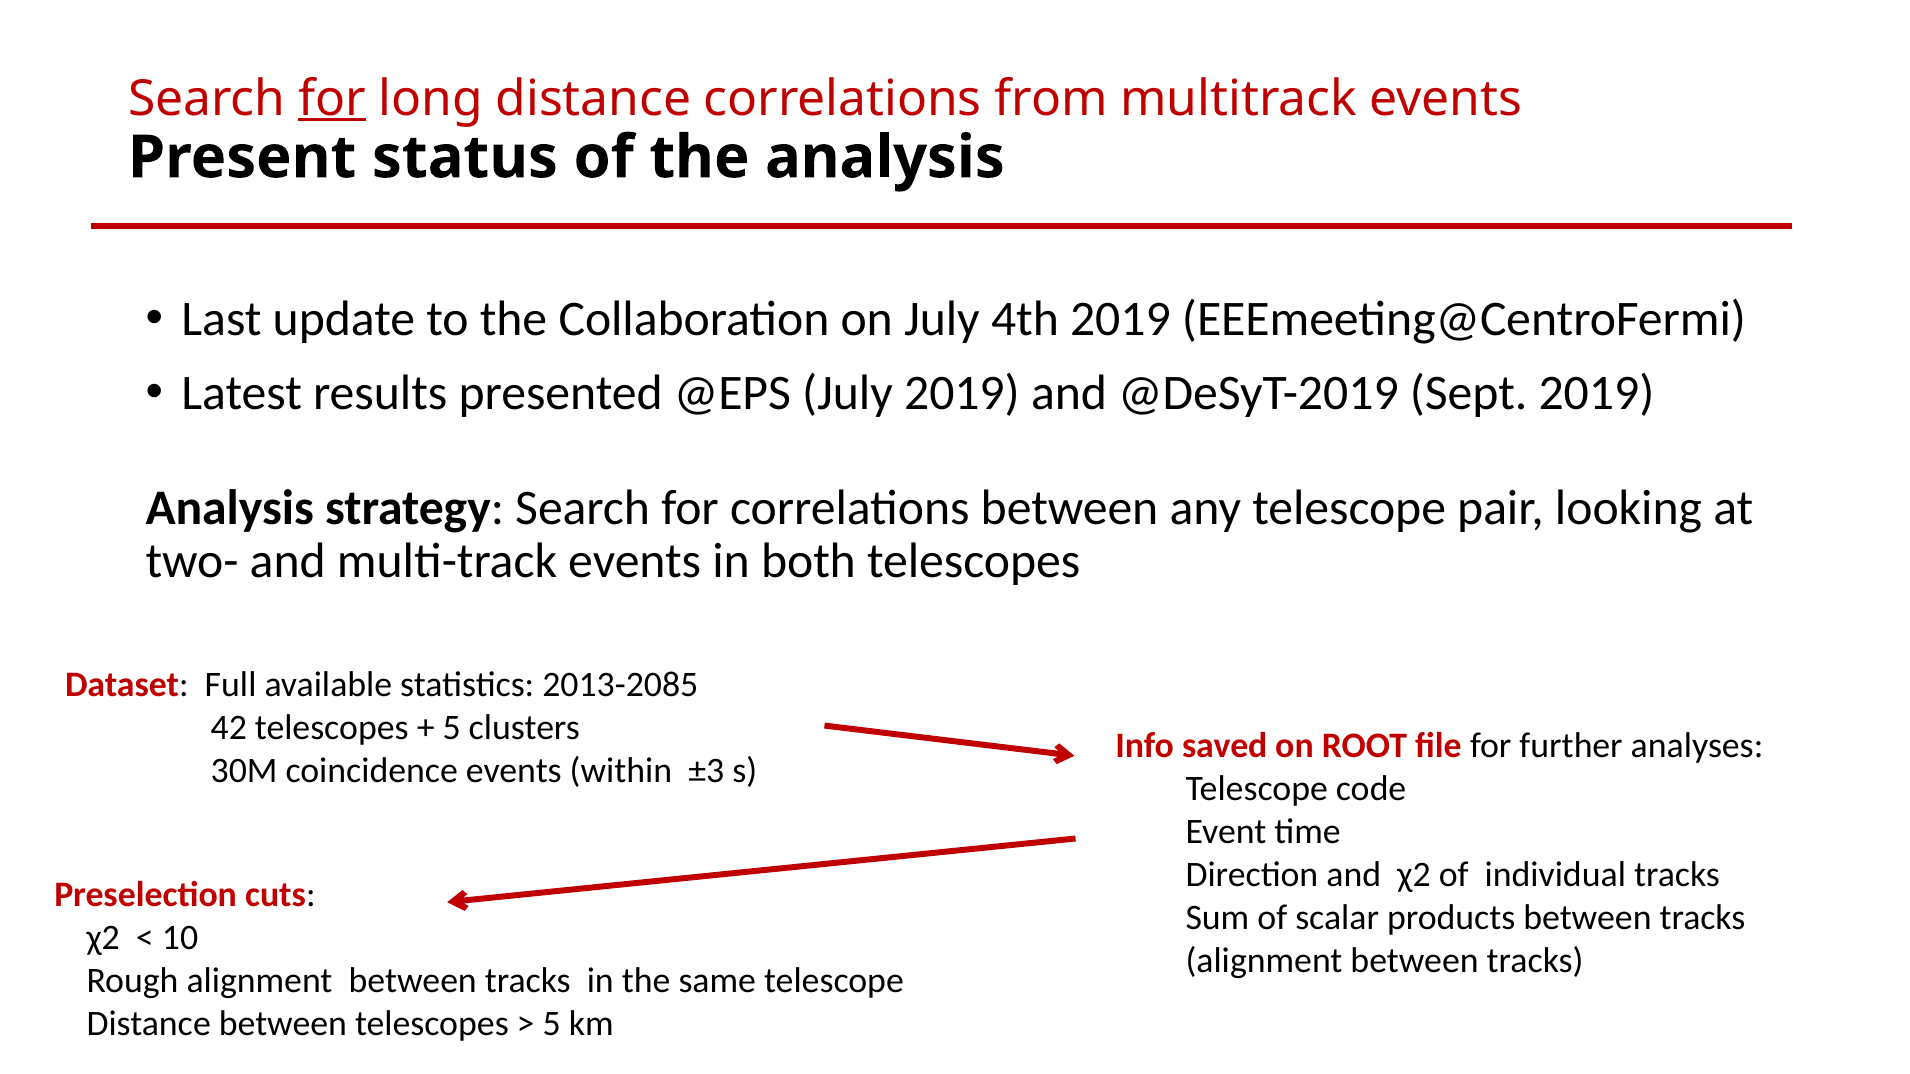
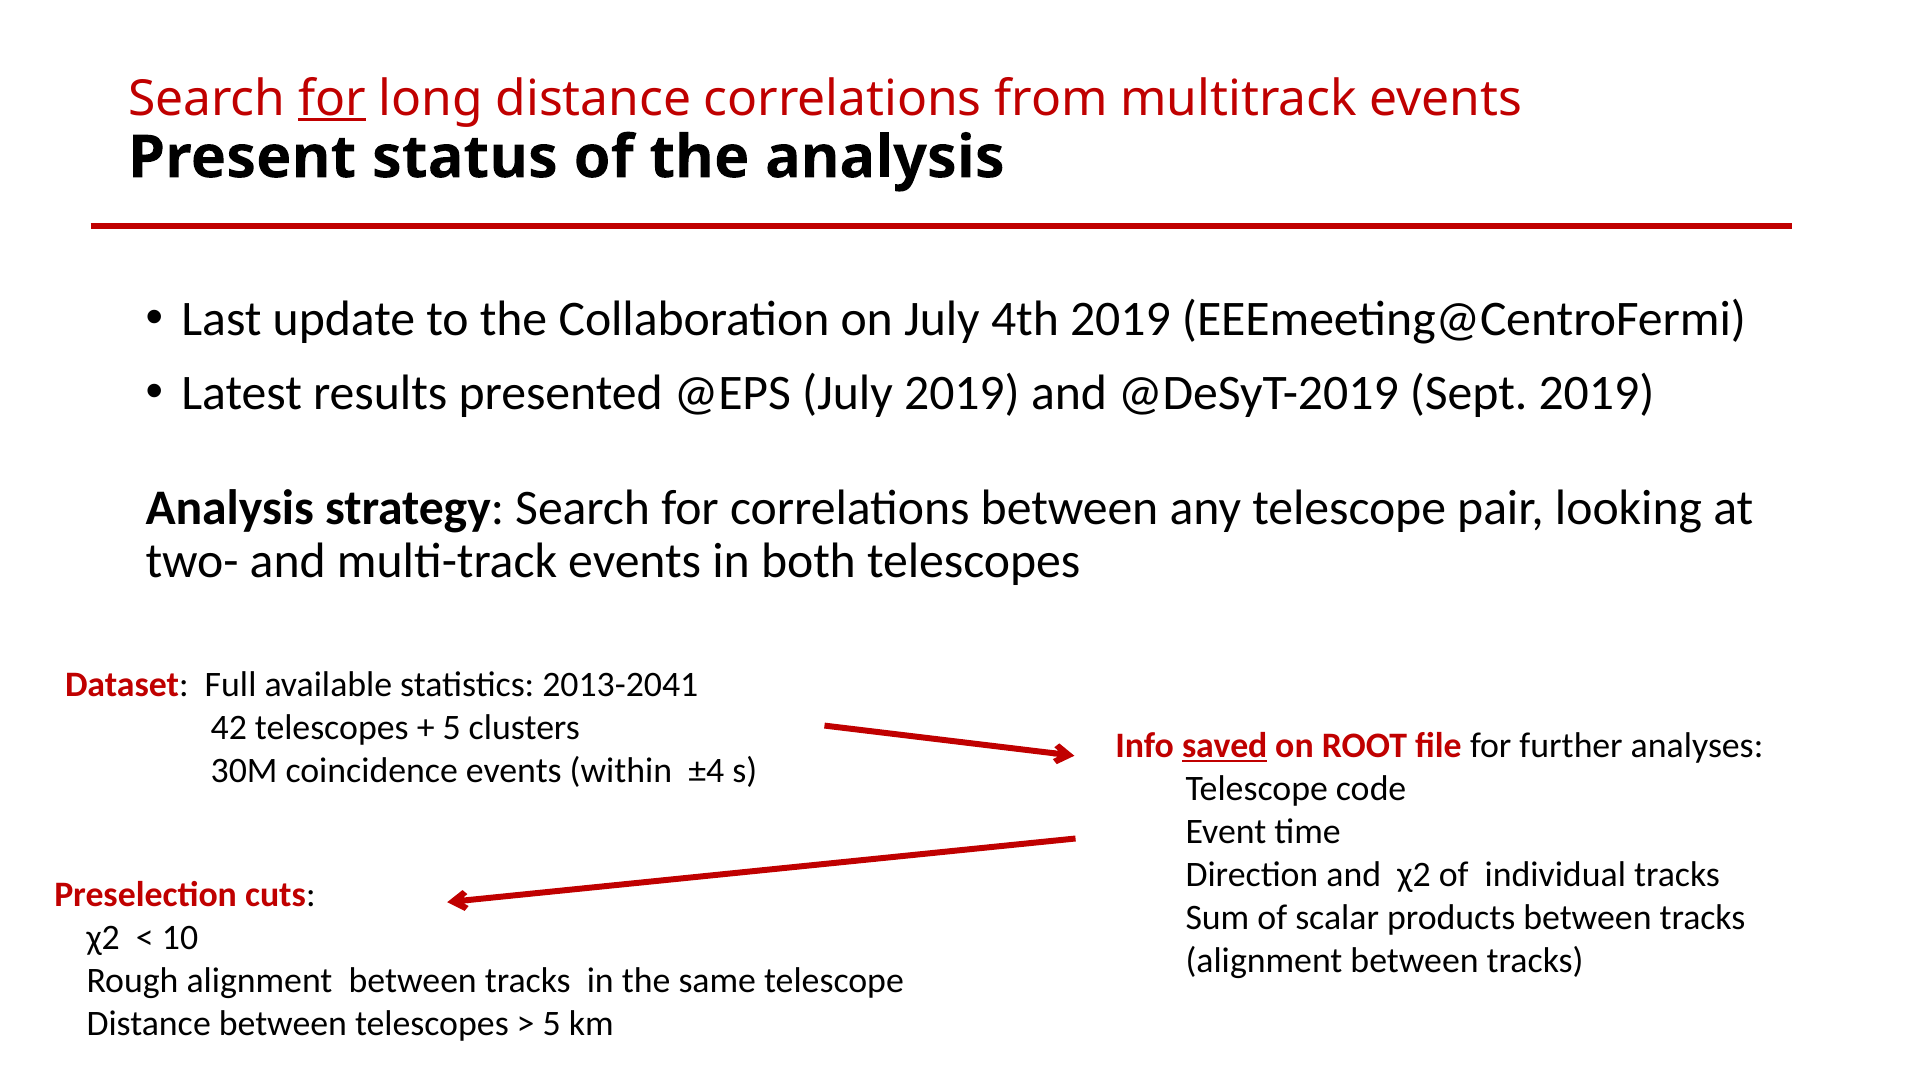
2013-2085: 2013-2085 -> 2013-2041
saved underline: none -> present
±3: ±3 -> ±4
